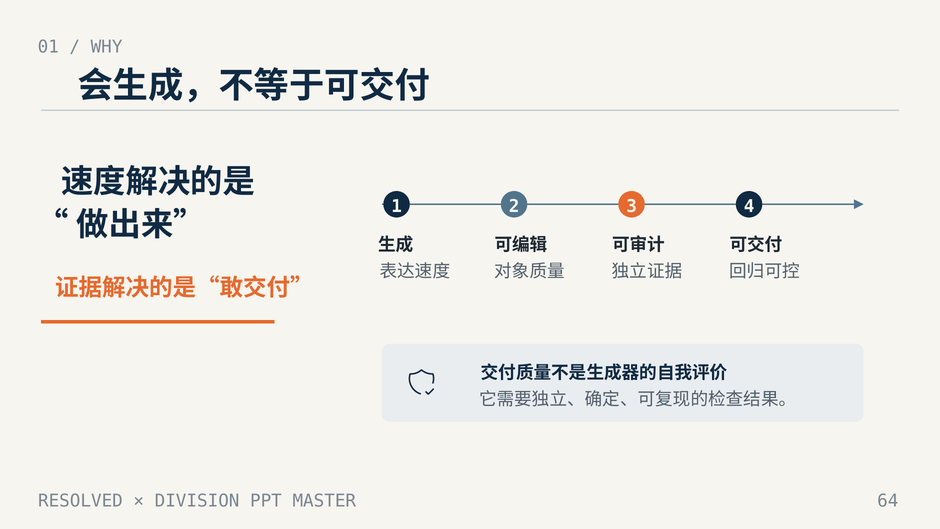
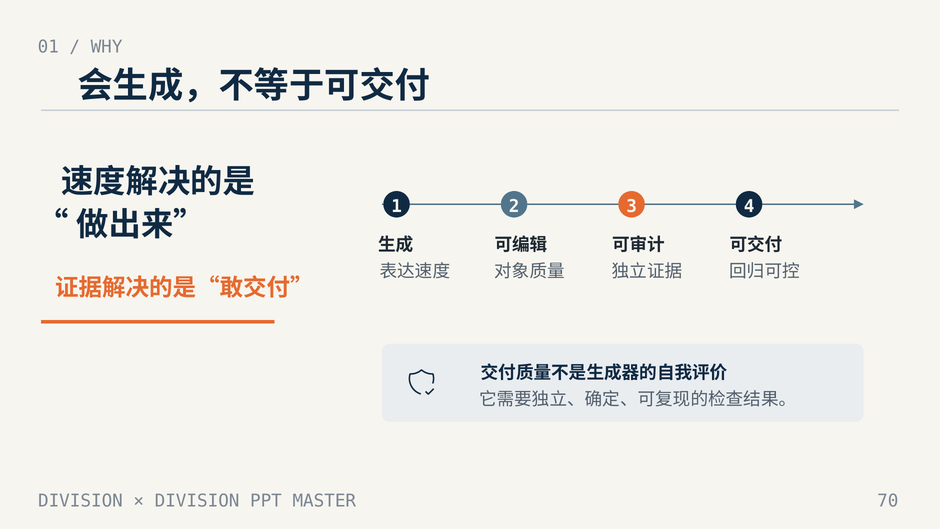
RESOLVED at (80, 501): RESOLVED -> DIVISION
64: 64 -> 70
